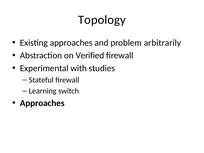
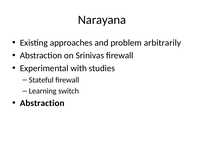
Topology: Topology -> Narayana
Verified: Verified -> Srinivas
Approaches at (42, 103): Approaches -> Abstraction
